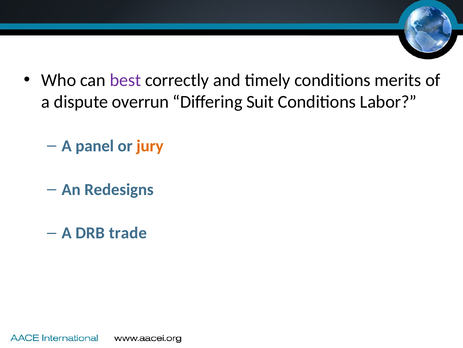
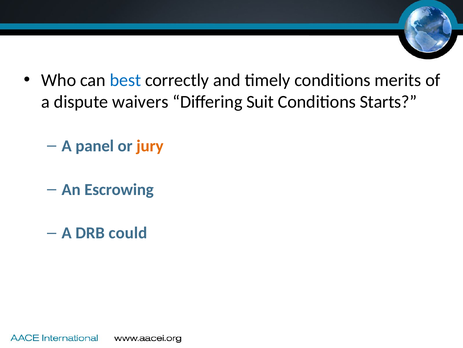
best colour: purple -> blue
overrun: overrun -> waivers
Labor: Labor -> Starts
Redesigns: Redesigns -> Escrowing
trade: trade -> could
